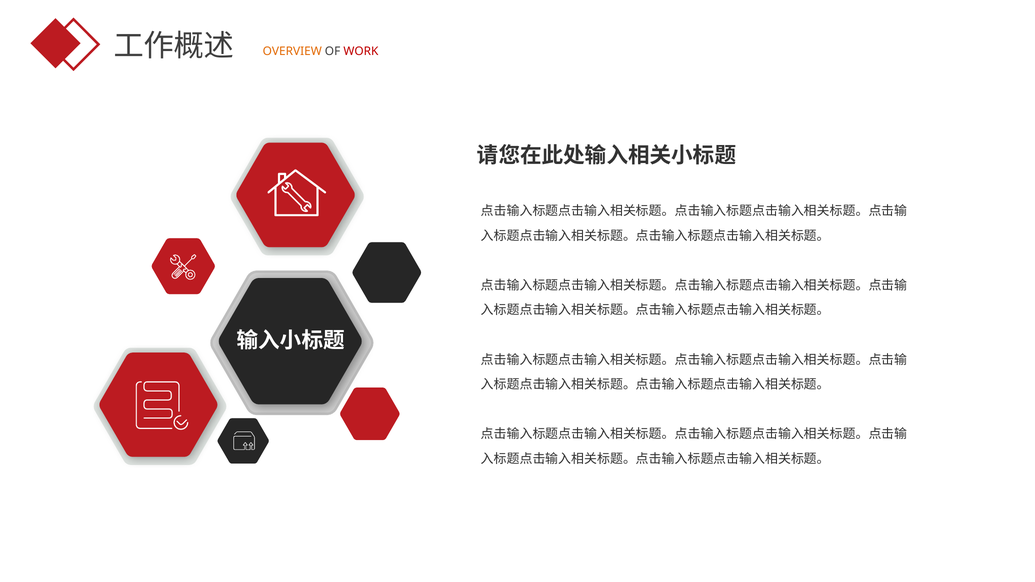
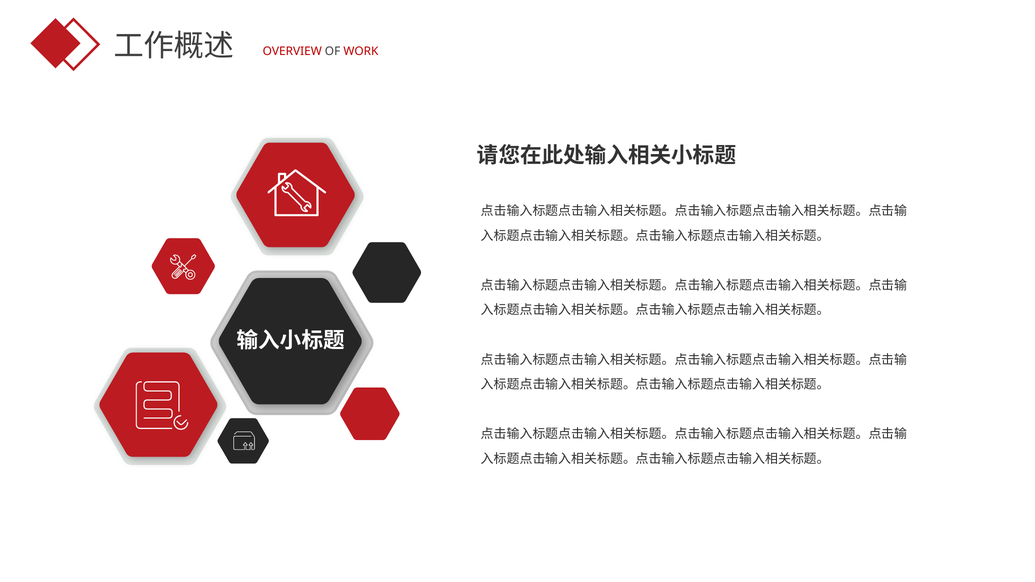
OVERVIEW colour: orange -> red
